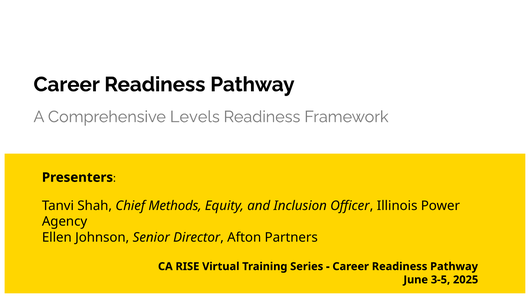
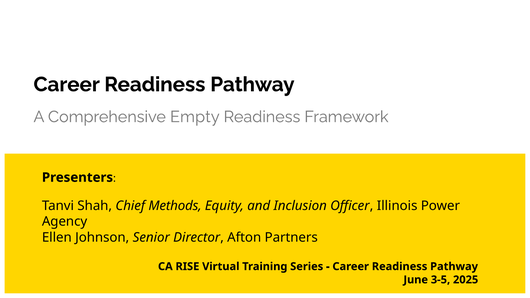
Levels: Levels -> Empty
